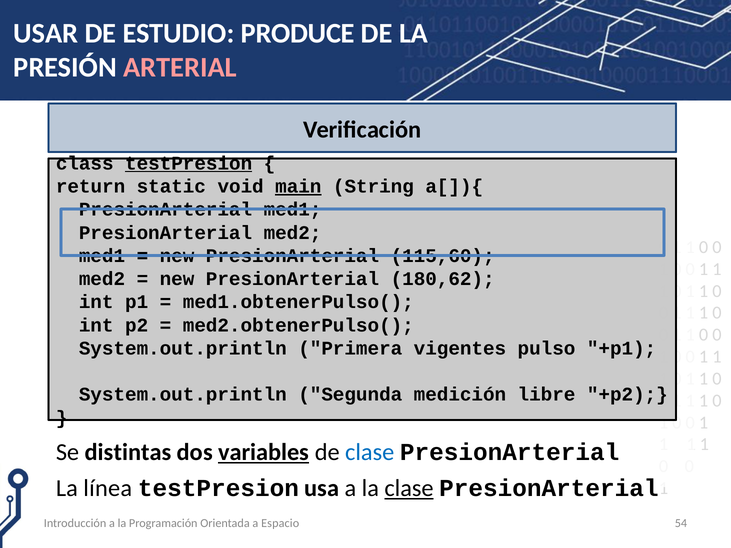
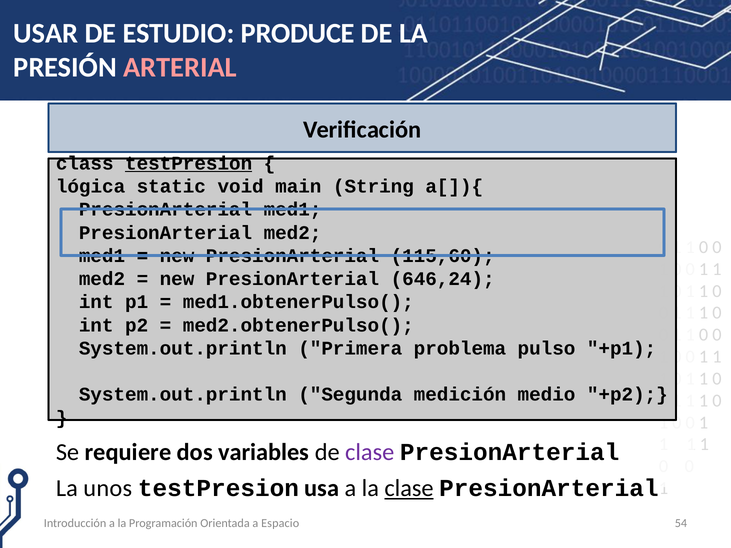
return: return -> lógica
main underline: present -> none
180,62: 180,62 -> 646,24
vigentes: vigentes -> problema
libre: libre -> medio
distintas: distintas -> requiere
variables underline: present -> none
clase at (370, 452) colour: blue -> purple
línea: línea -> unos
